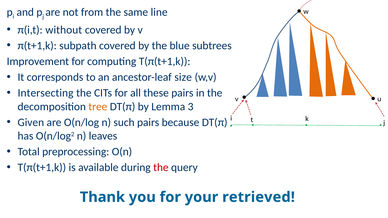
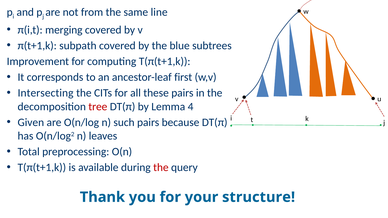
without: without -> merging
size: size -> first
tree colour: orange -> red
3: 3 -> 4
retrieved: retrieved -> structure
